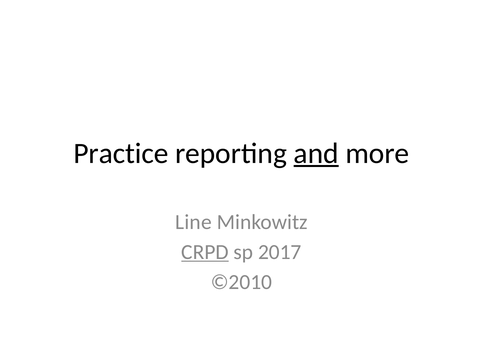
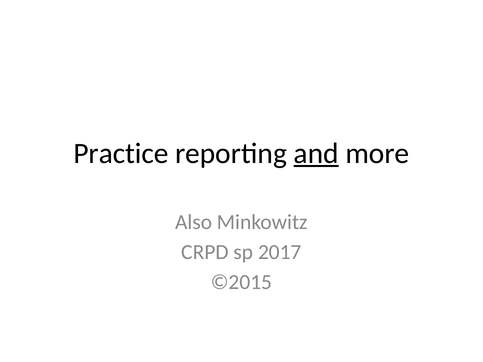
Line: Line -> Also
CRPD underline: present -> none
©2010: ©2010 -> ©2015
